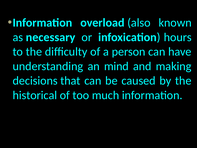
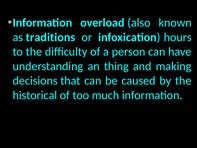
necessary: necessary -> traditions
mind: mind -> thing
